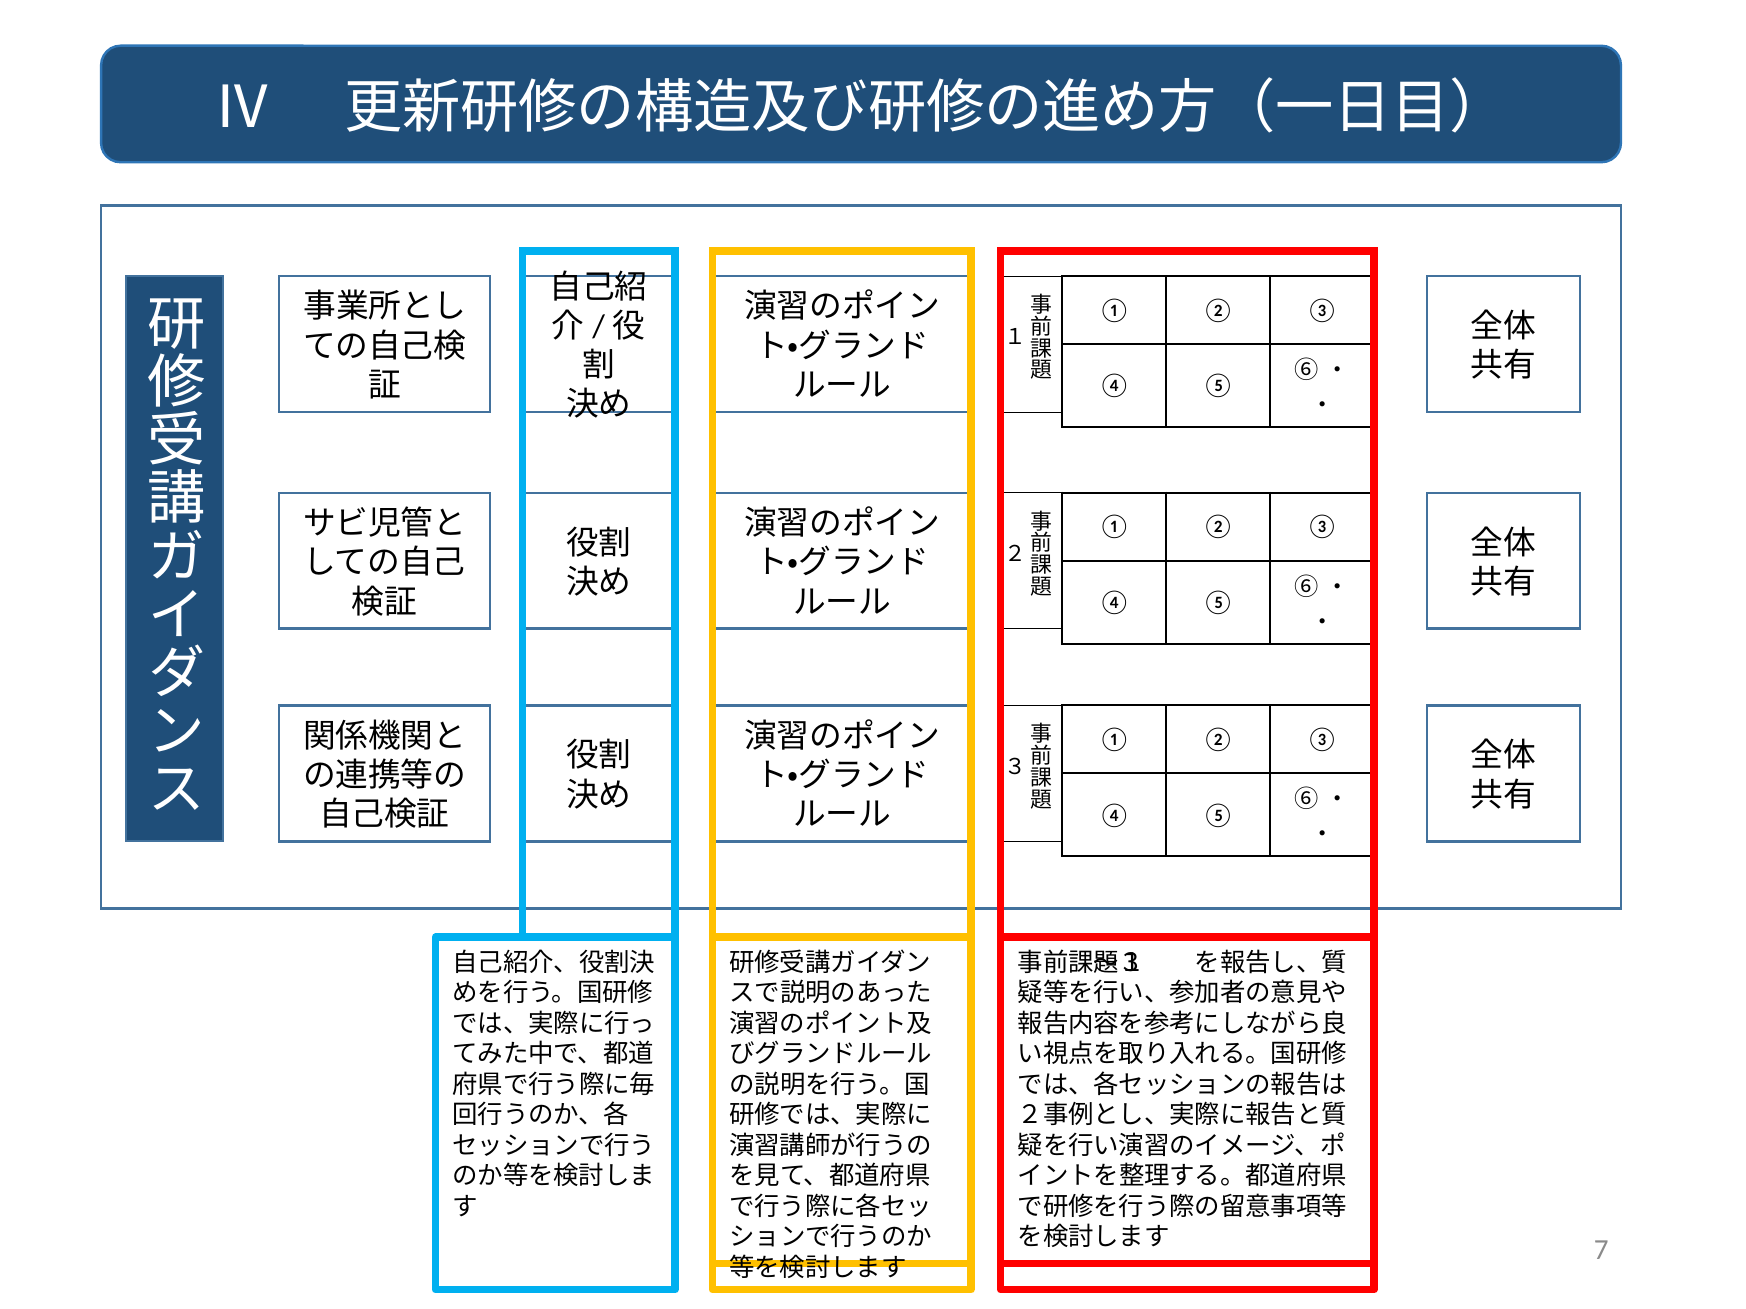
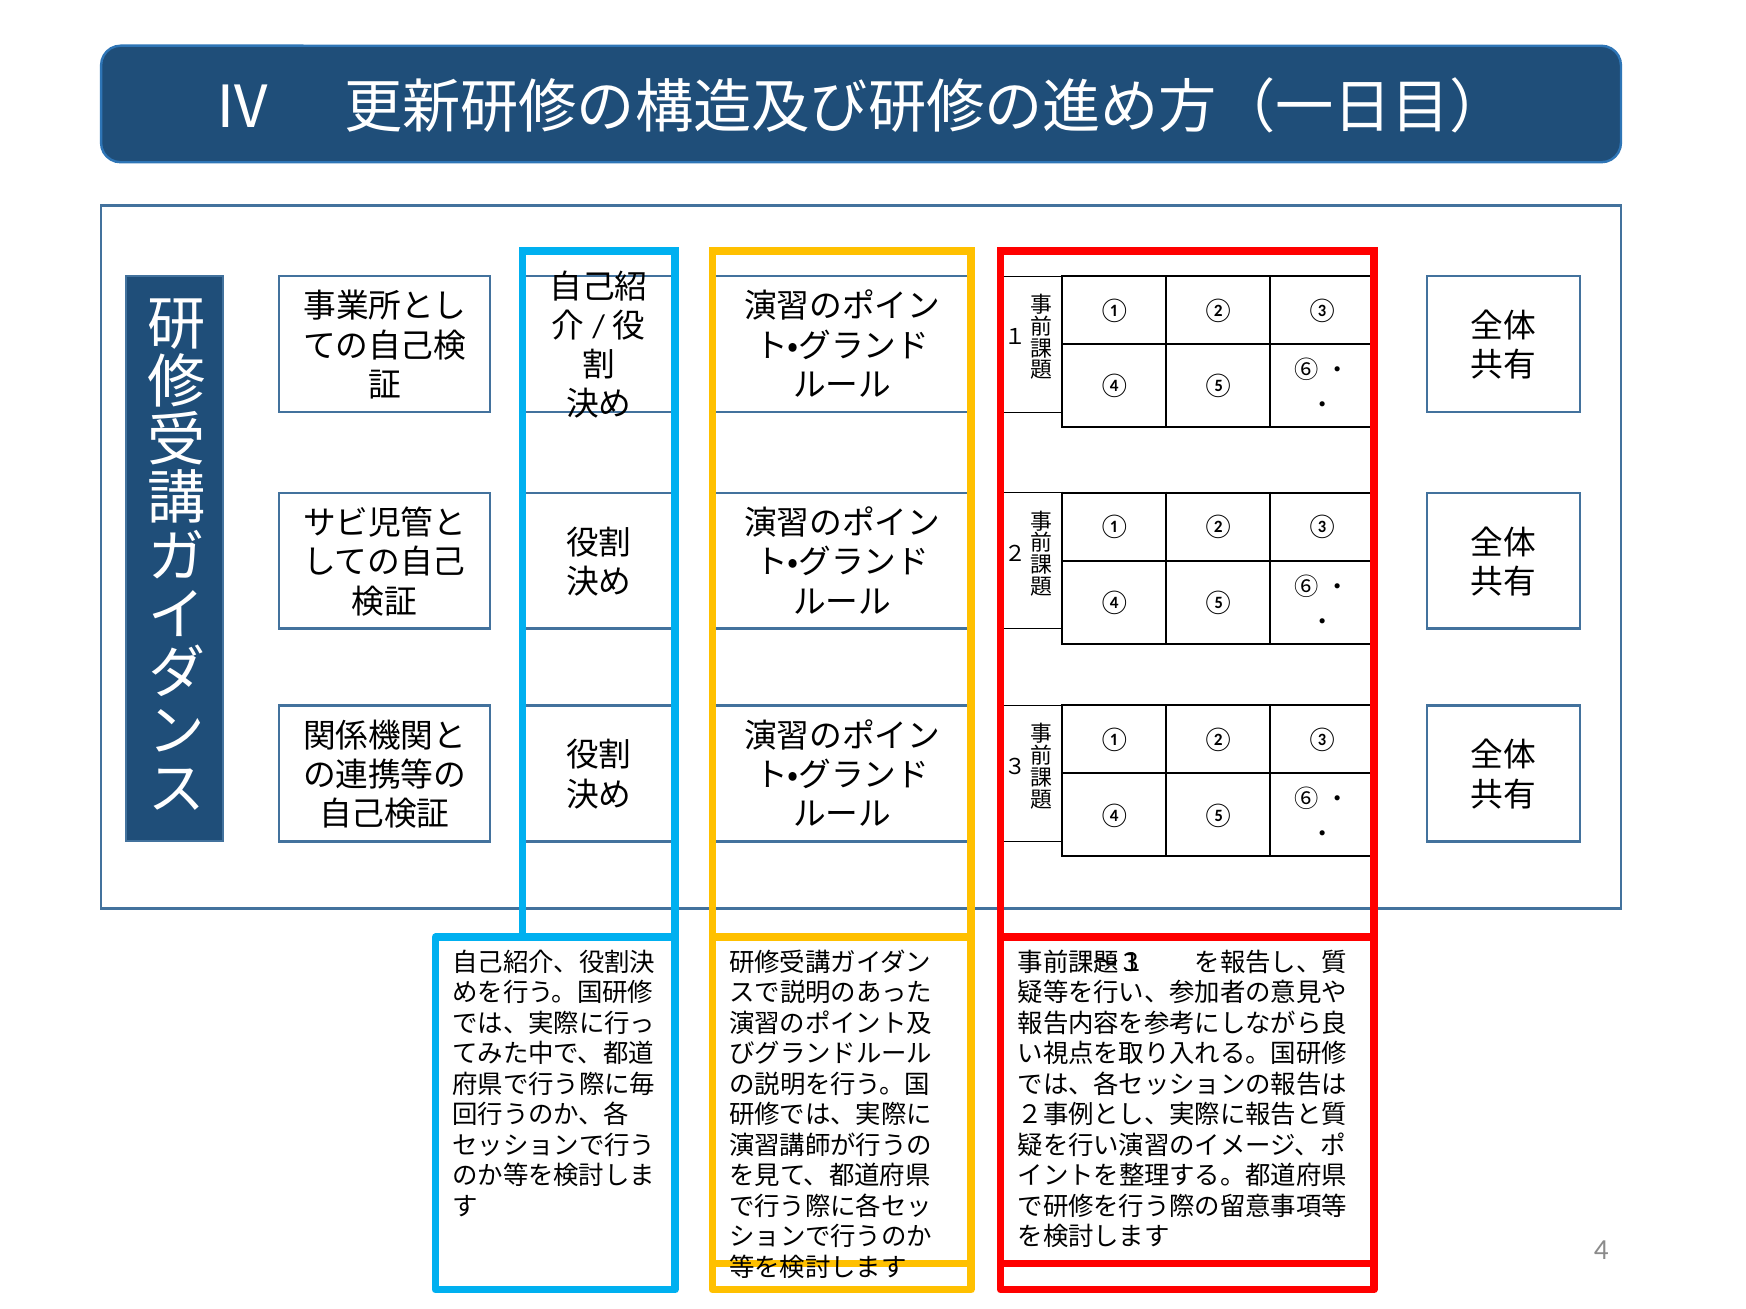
7: 7 -> 4
